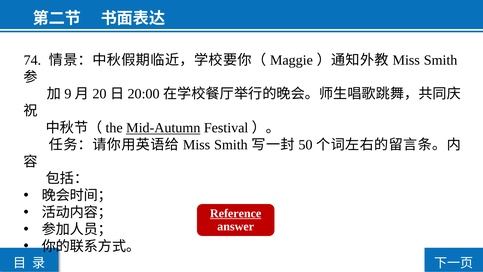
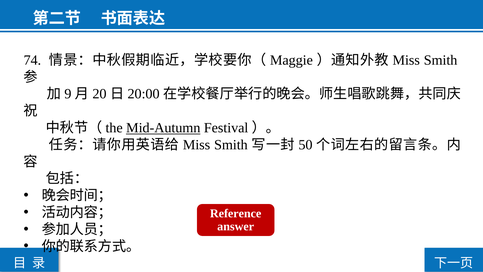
Reference underline: present -> none
